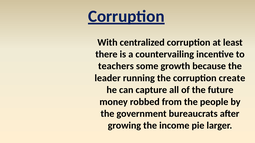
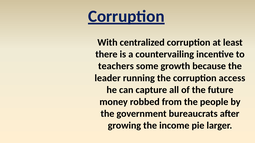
create: create -> access
